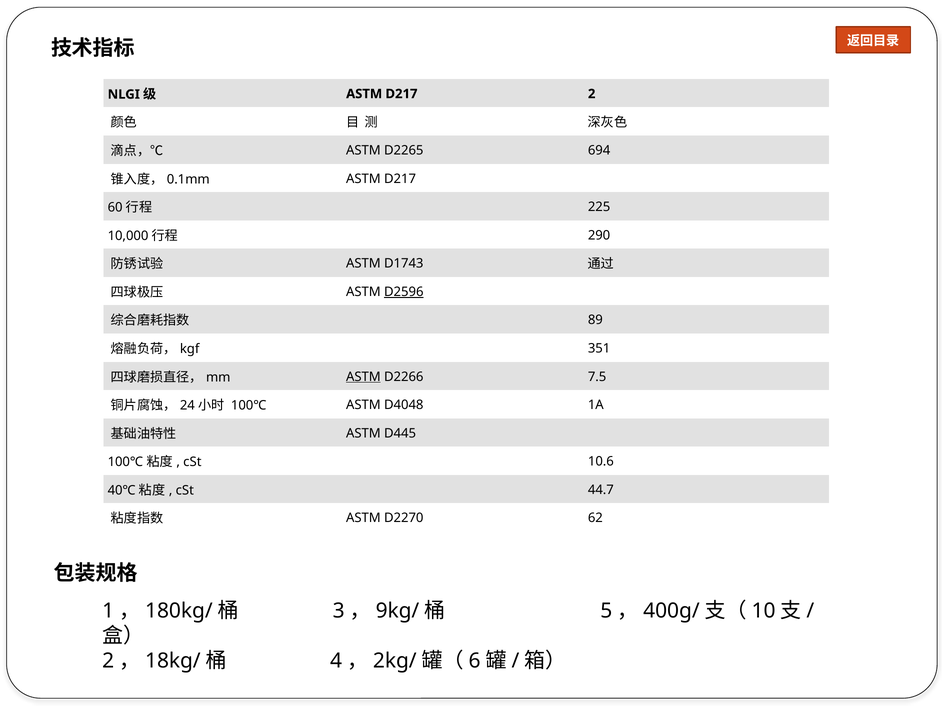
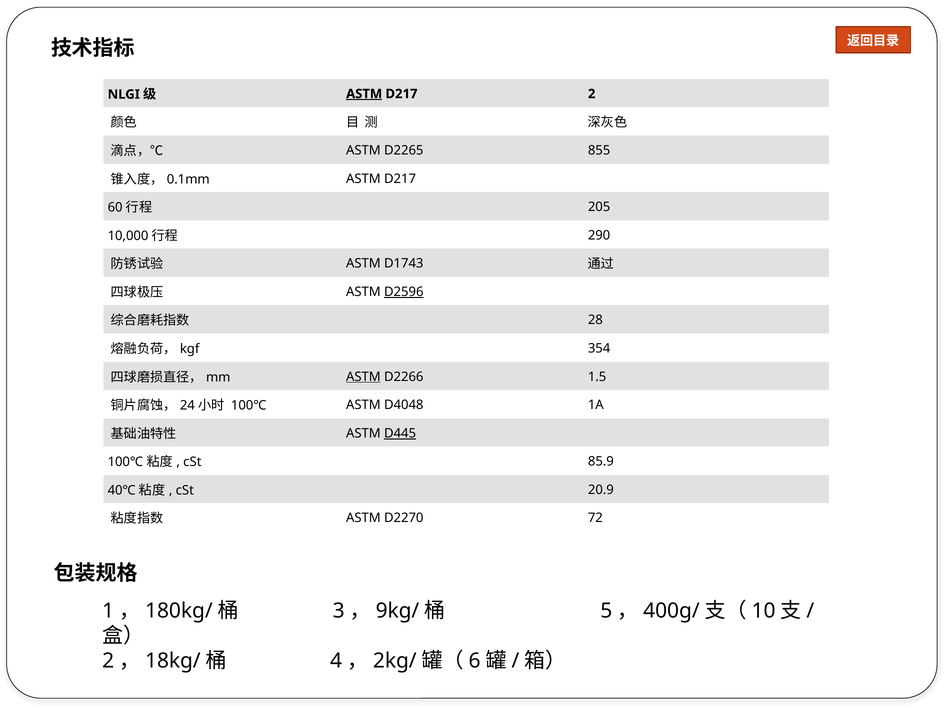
ASTM at (364, 94) underline: none -> present
694: 694 -> 855
225: 225 -> 205
89: 89 -> 28
351: 351 -> 354
7.5: 7.5 -> 1.5
D445 underline: none -> present
10.6: 10.6 -> 85.9
44.7: 44.7 -> 20.9
62: 62 -> 72
